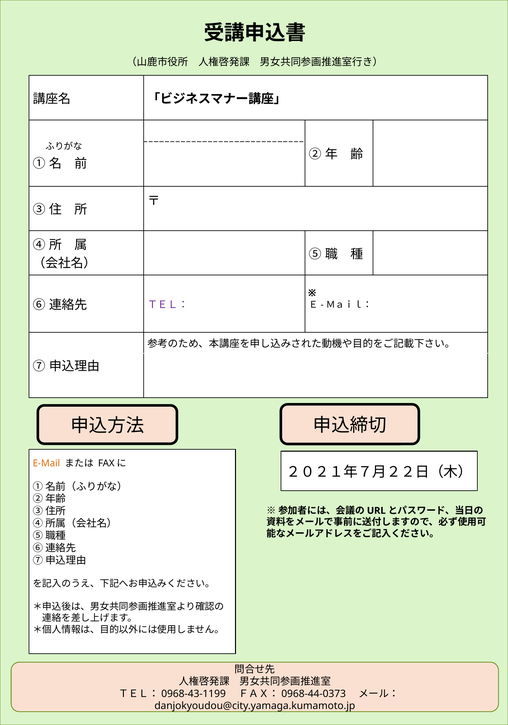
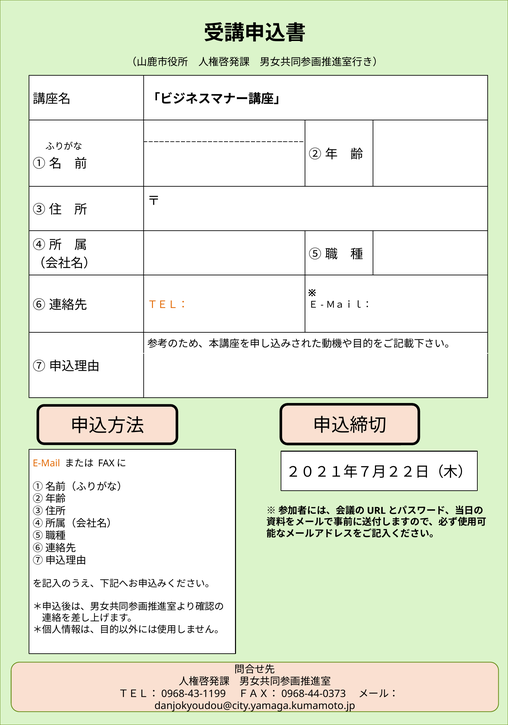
ＴＥＬ： at (168, 305) colour: purple -> orange
